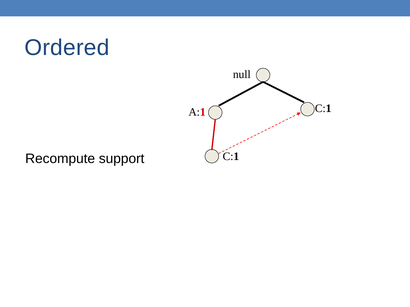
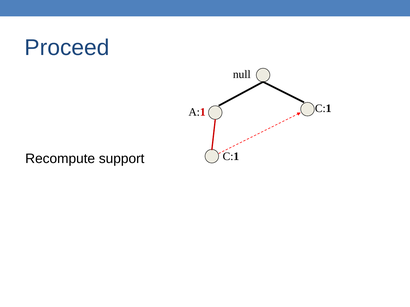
Ordered: Ordered -> Proceed
